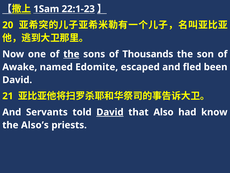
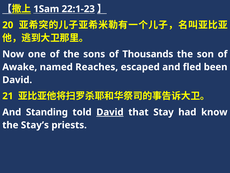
the at (71, 54) underline: present -> none
Edomite: Edomite -> Reaches
Servants: Servants -> Standing
Also: Also -> Stay
Also’s: Also’s -> Stay’s
